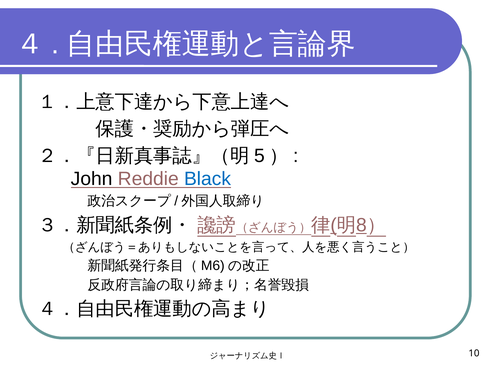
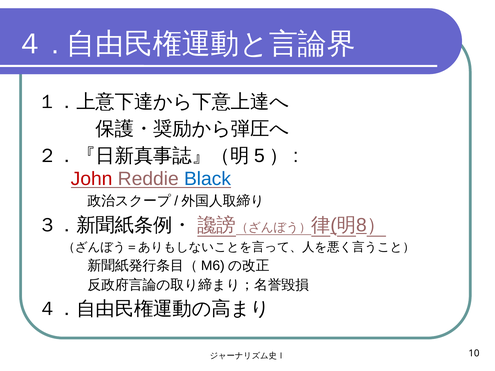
John colour: black -> red
